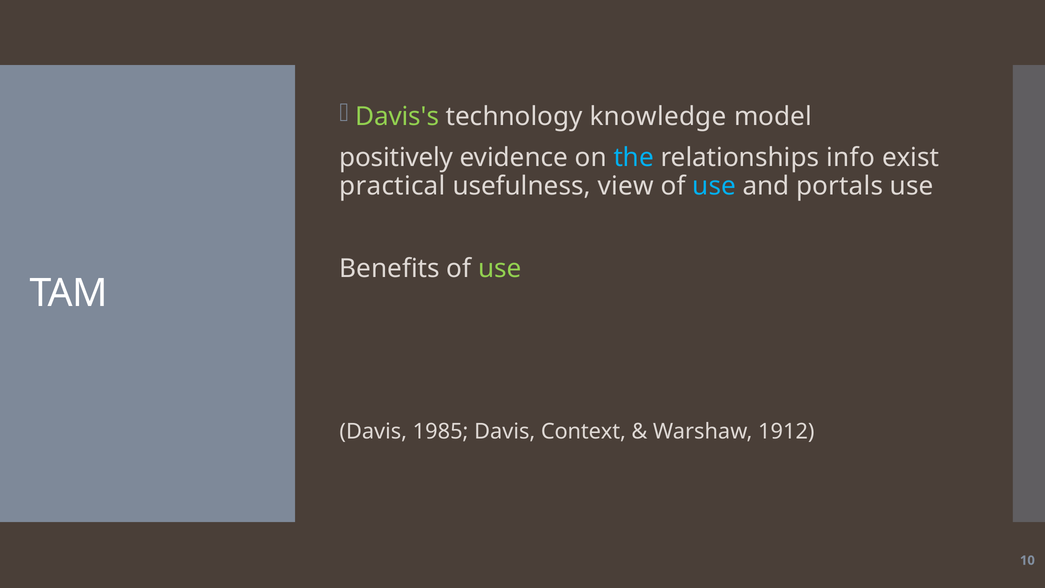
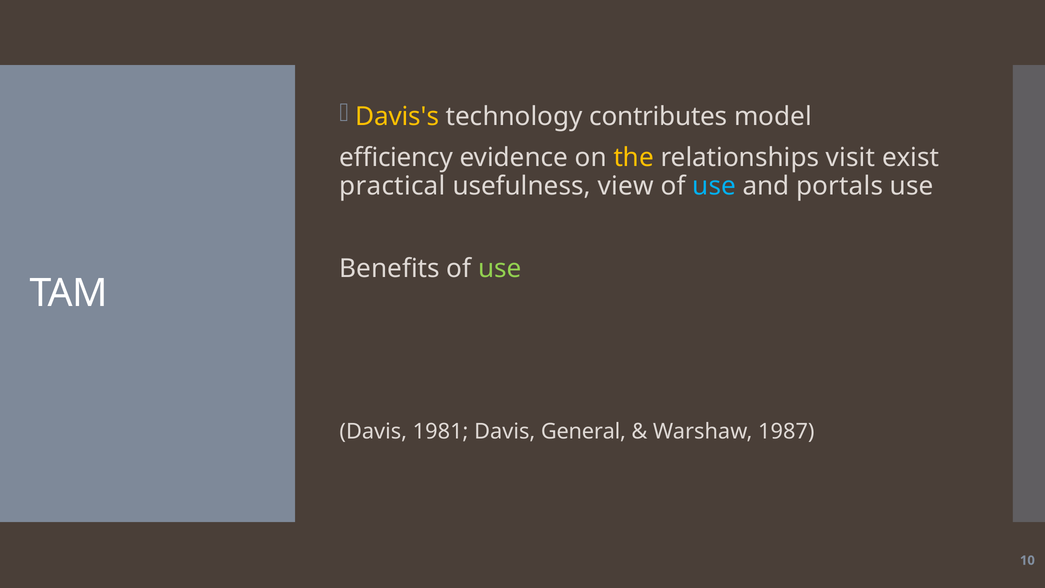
Davis's colour: light green -> yellow
knowledge: knowledge -> contributes
positively: positively -> efficiency
the colour: light blue -> yellow
info: info -> visit
1985: 1985 -> 1981
Context: Context -> General
1912: 1912 -> 1987
